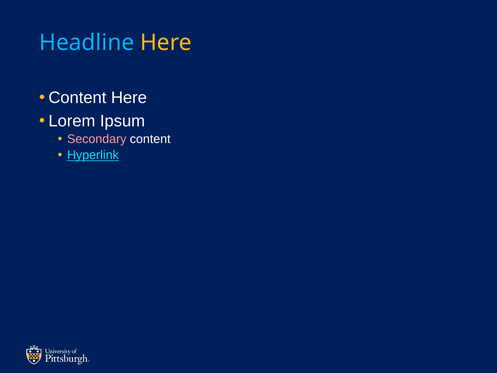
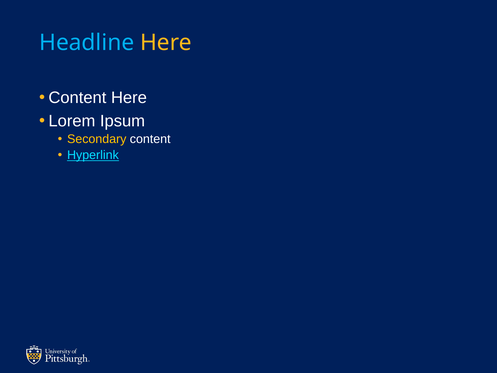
Secondary colour: pink -> yellow
